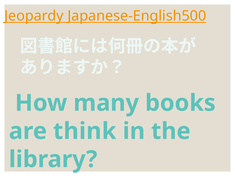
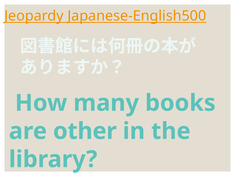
think: think -> other
